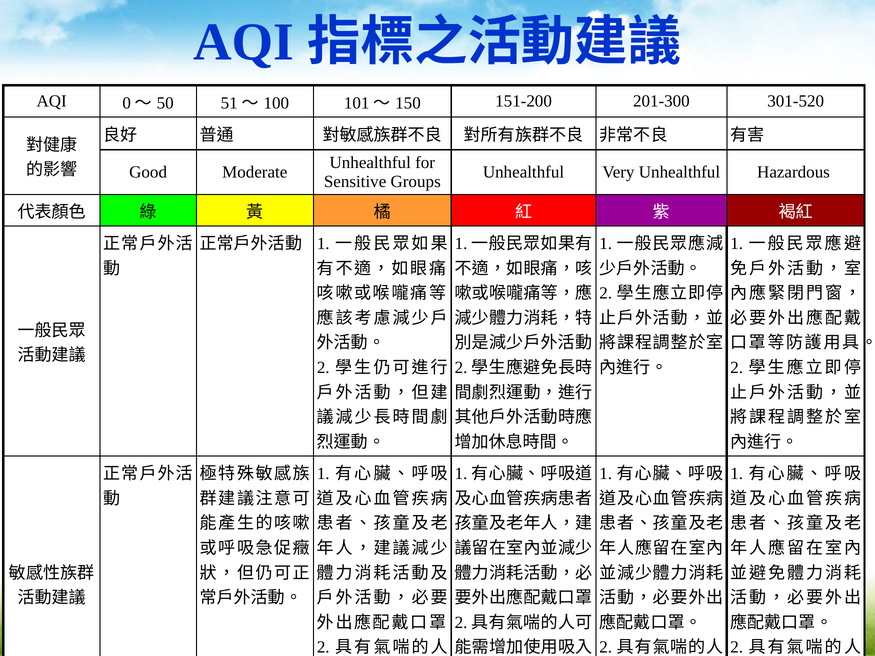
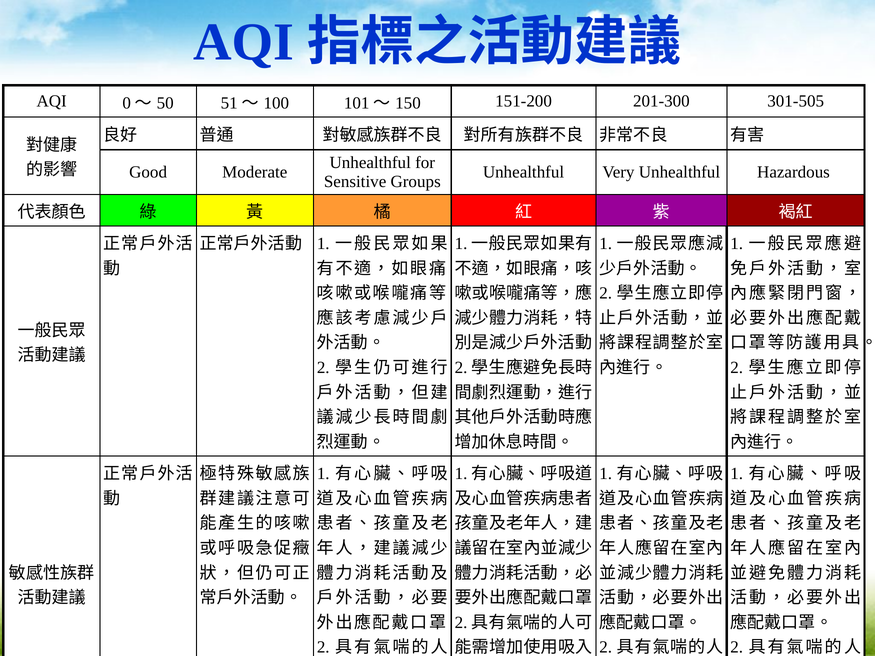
301-520: 301-520 -> 301-505
